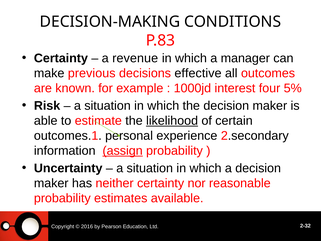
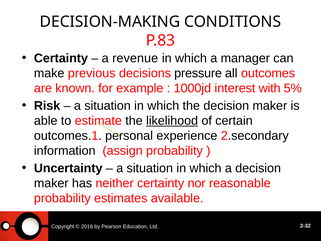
effective: effective -> pressure
four: four -> with
assign underline: present -> none
